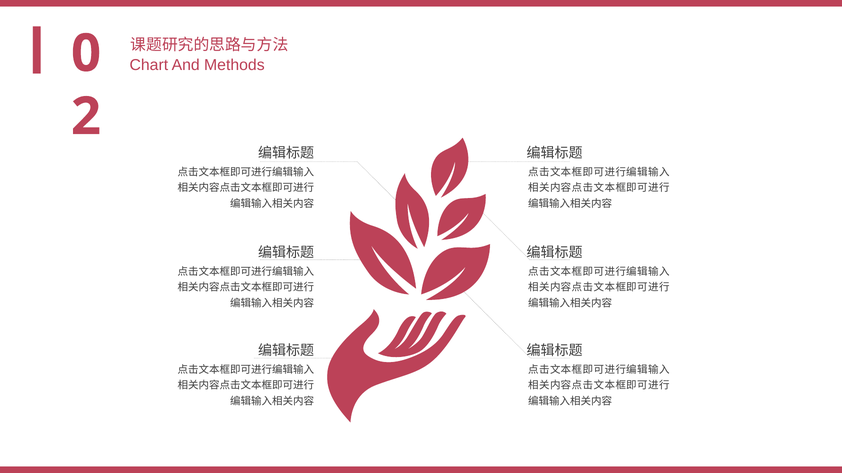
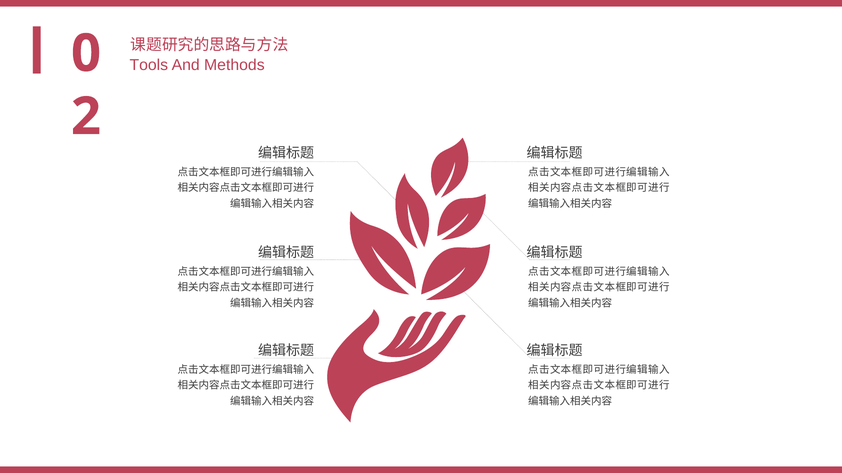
Chart: Chart -> Tools
